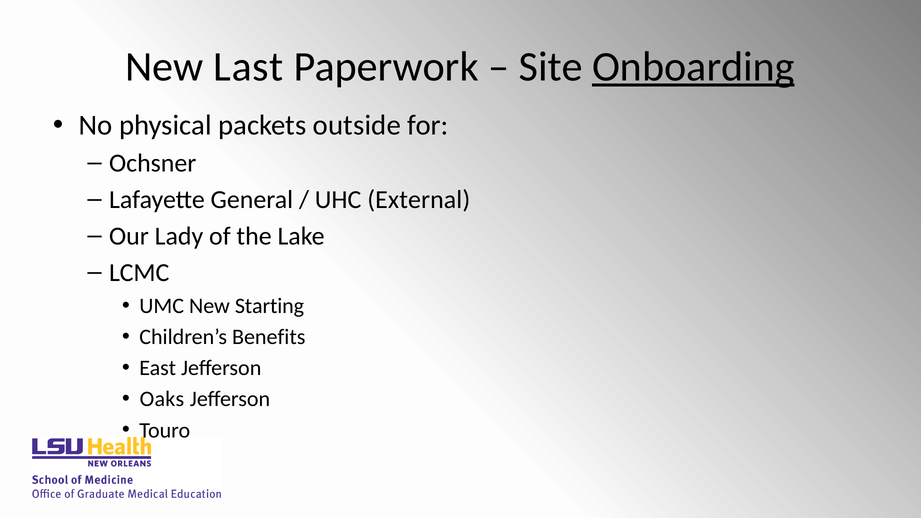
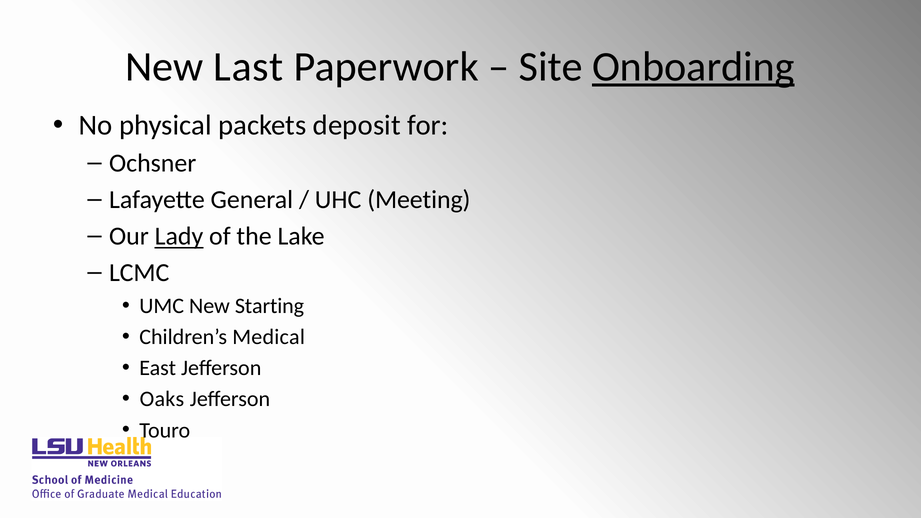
outside: outside -> deposit
External: External -> Meeting
Lady underline: none -> present
Benefits: Benefits -> Medical
